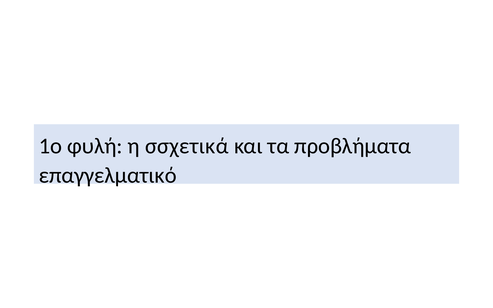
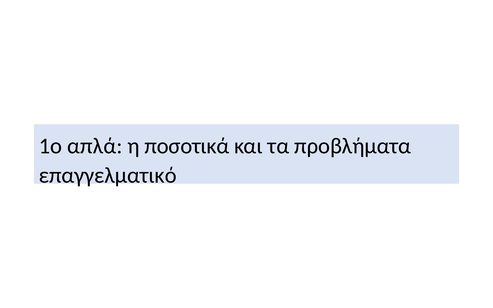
φυλή: φυλή -> απλά
σσχετικά: σσχετικά -> ποσοτικά
